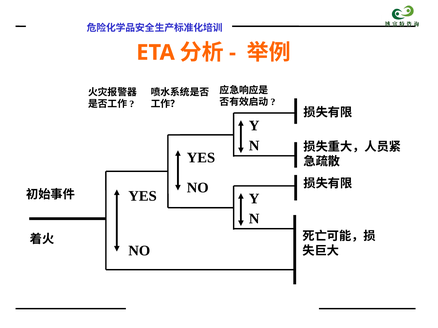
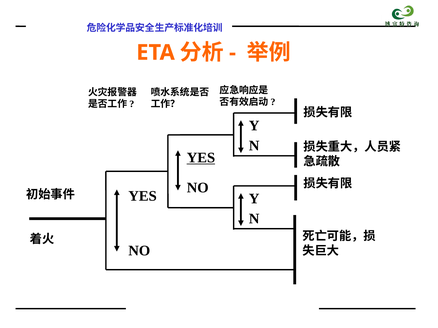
YES at (201, 158) underline: none -> present
